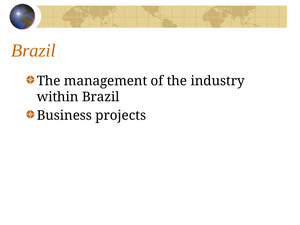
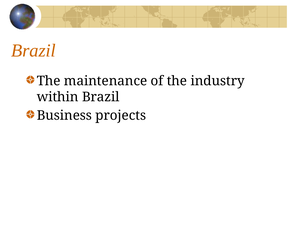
management: management -> maintenance
